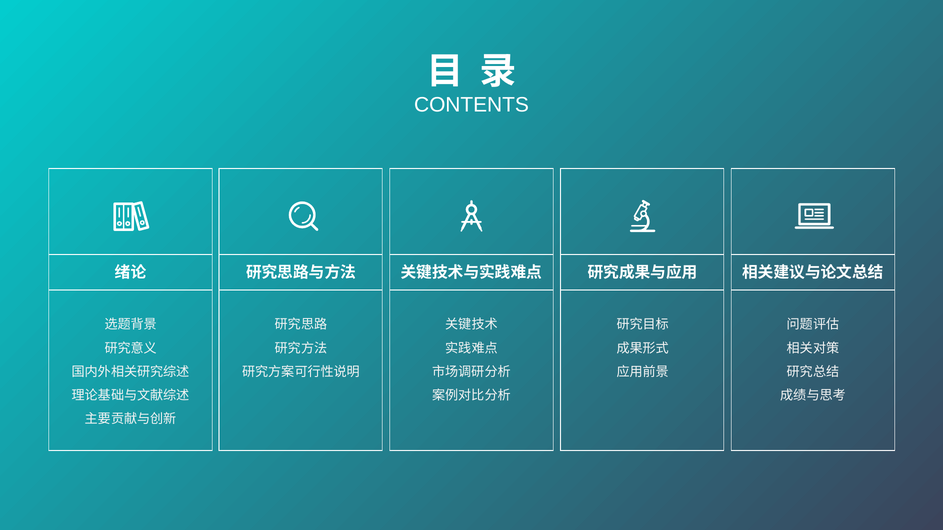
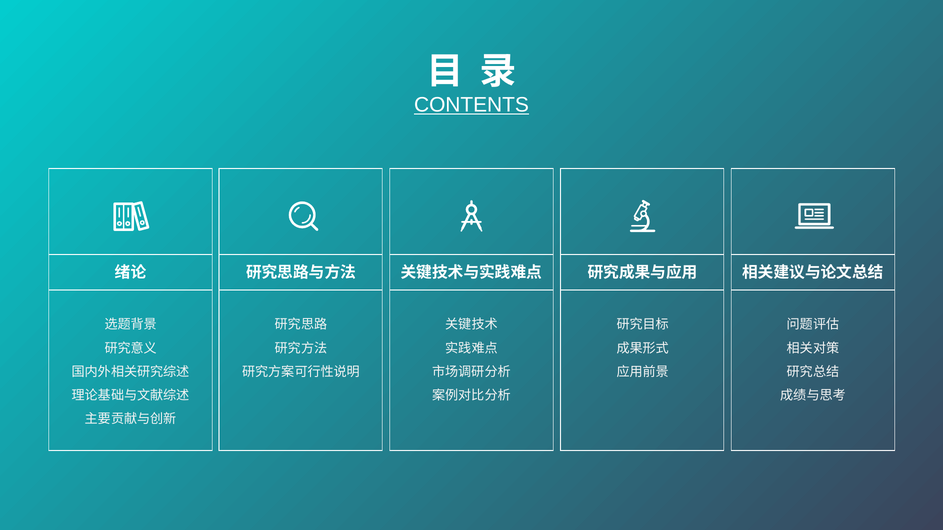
CONTENTS underline: none -> present
